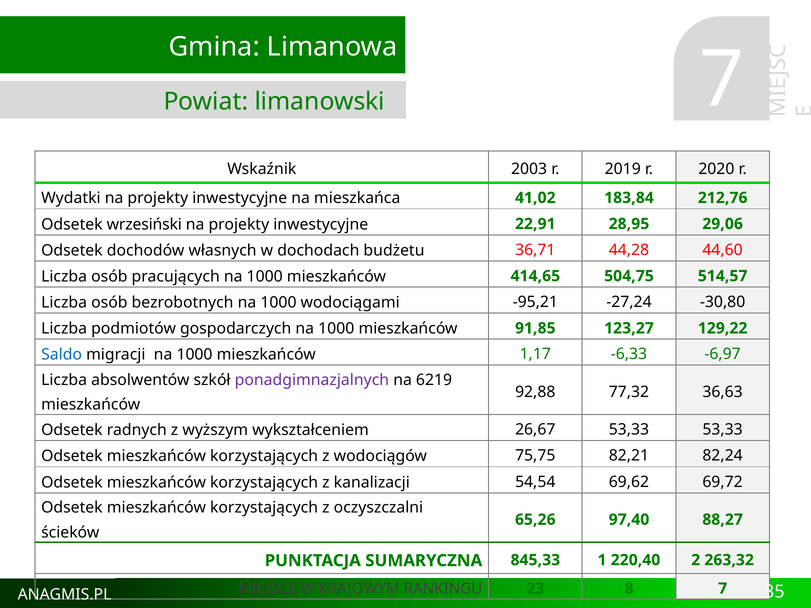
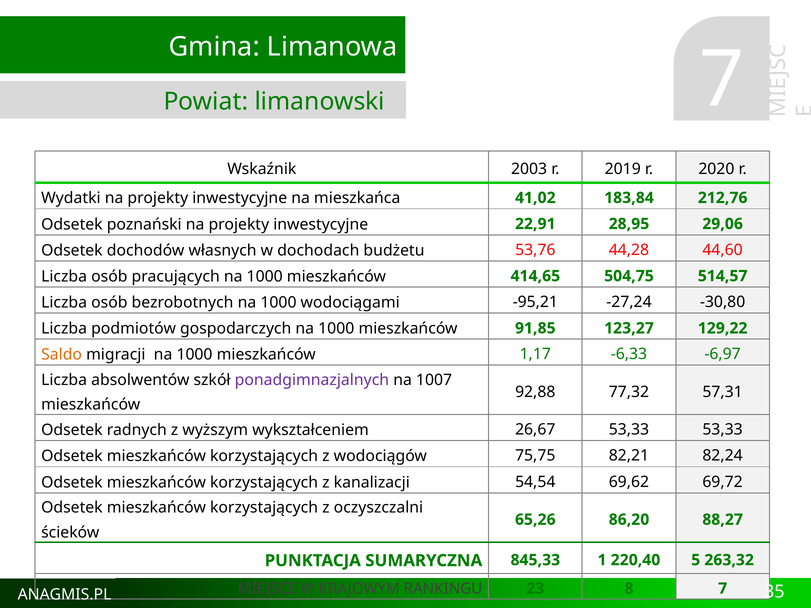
wrzesiński: wrzesiński -> poznański
36,71: 36,71 -> 53,76
Saldo colour: blue -> orange
6219: 6219 -> 1007
36,63: 36,63 -> 57,31
97,40: 97,40 -> 86,20
2: 2 -> 5
